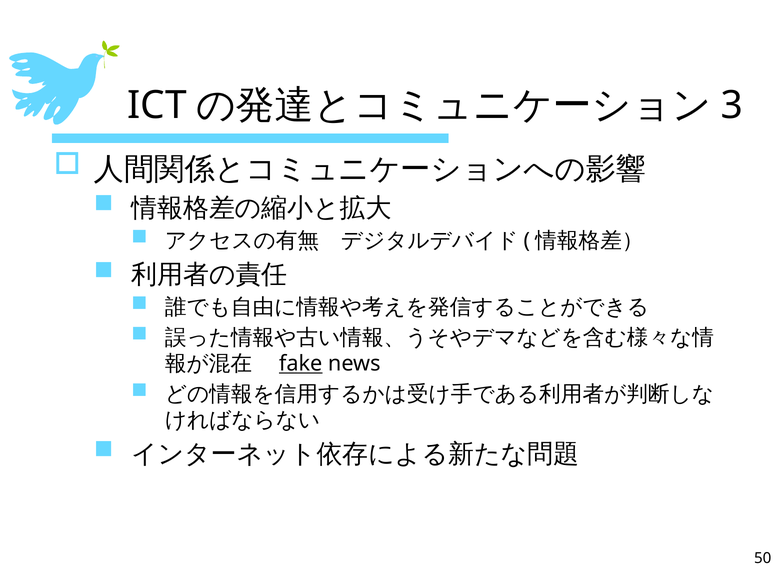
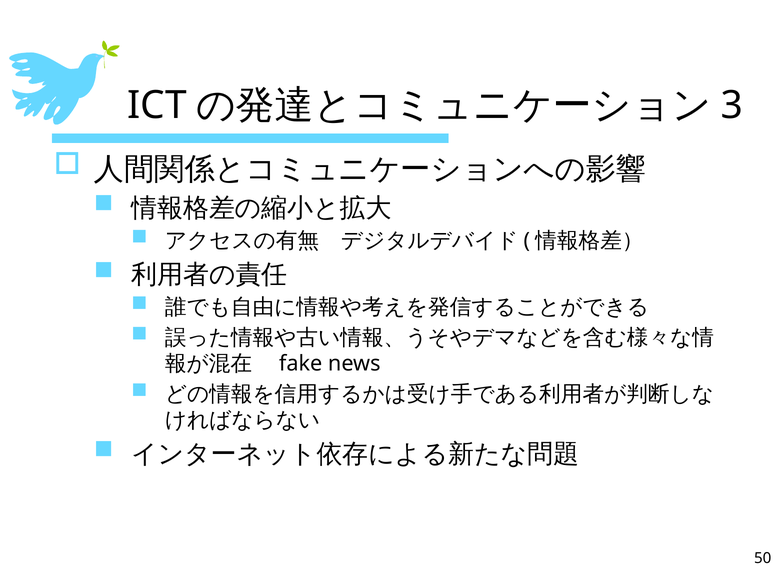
fake underline: present -> none
